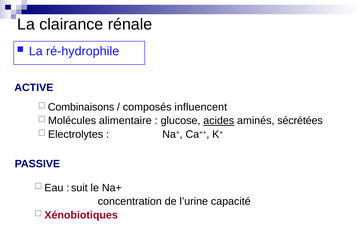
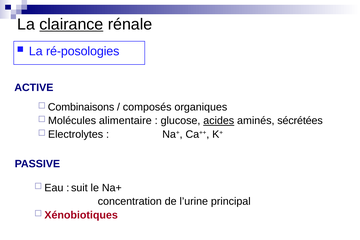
clairance underline: none -> present
ré-hydrophile: ré-hydrophile -> ré-posologies
influencent: influencent -> organiques
capacité: capacité -> principal
